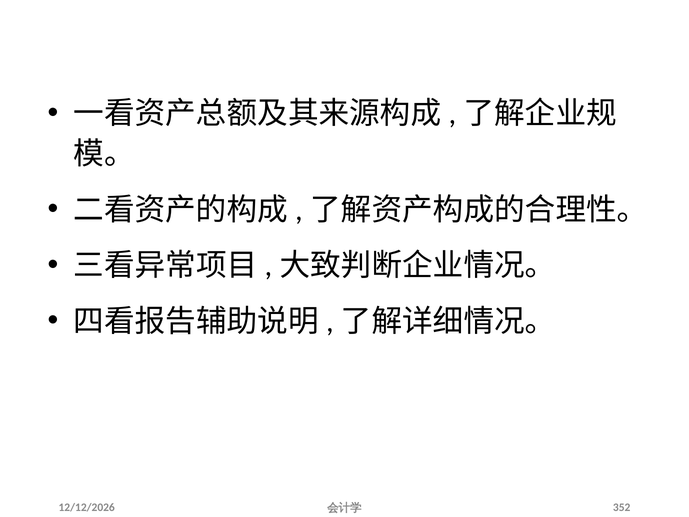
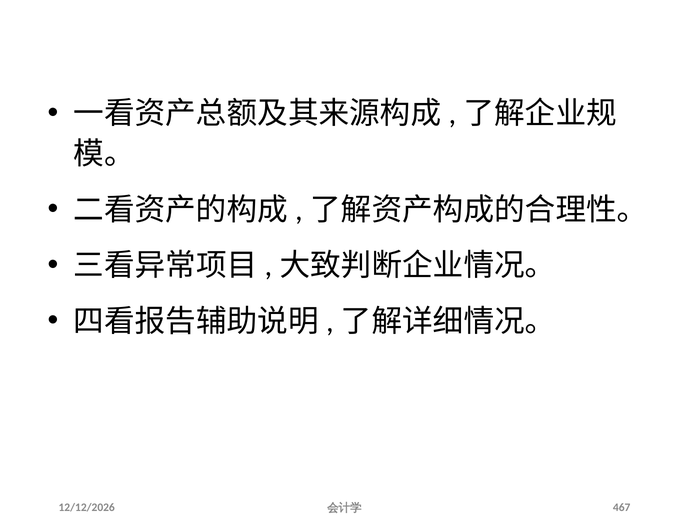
352: 352 -> 467
